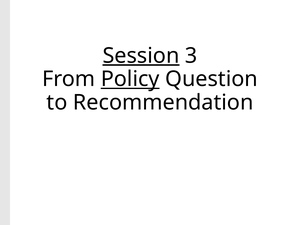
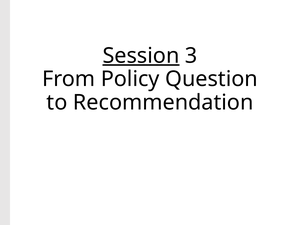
Policy underline: present -> none
